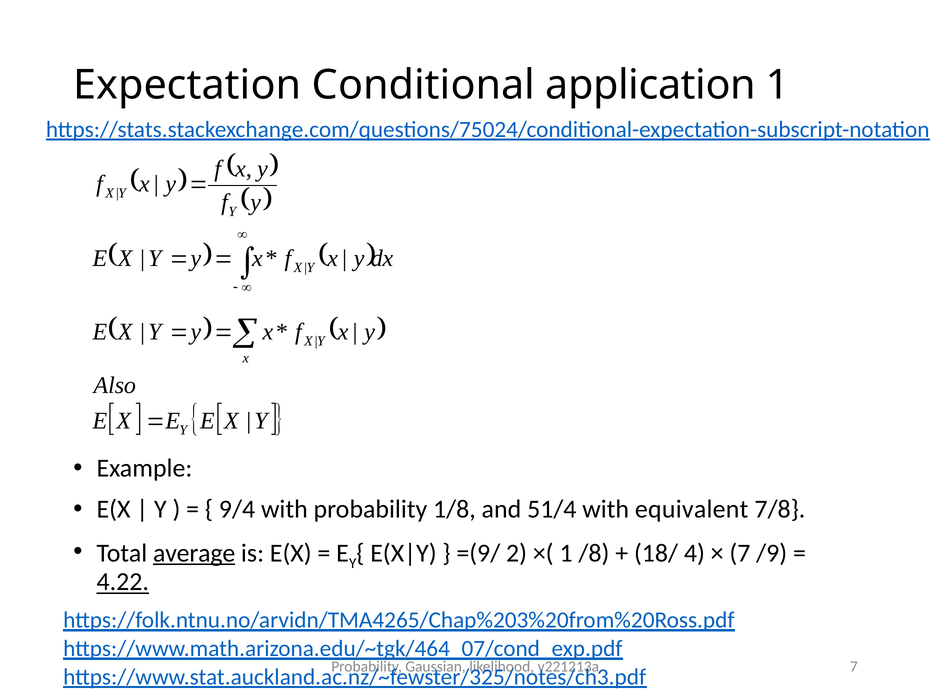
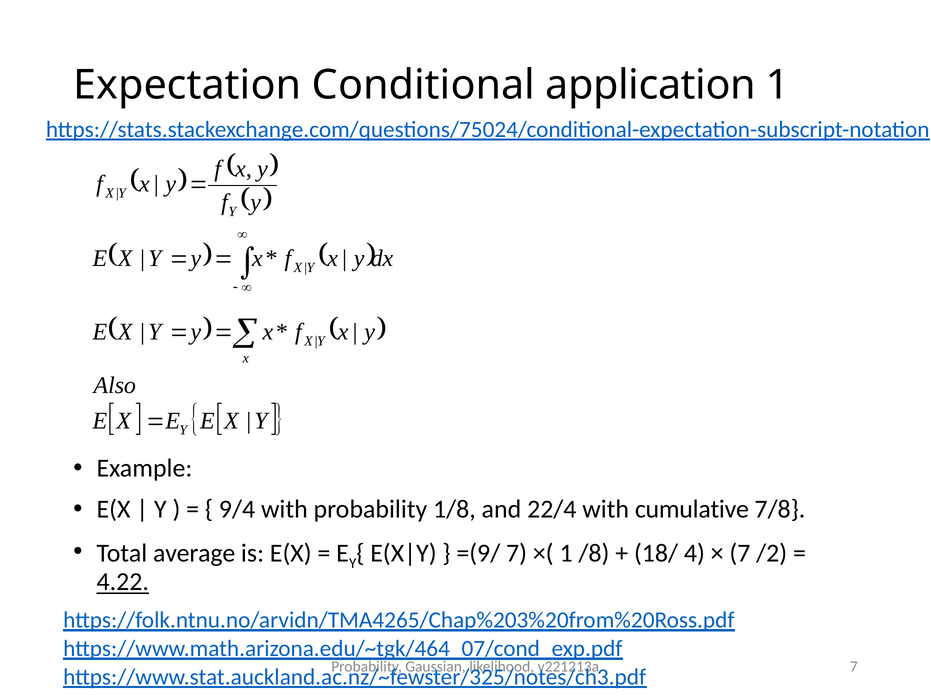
51/4: 51/4 -> 22/4
equivalent: equivalent -> cumulative
average underline: present -> none
=(9/ 2: 2 -> 7
/9: /9 -> /2
